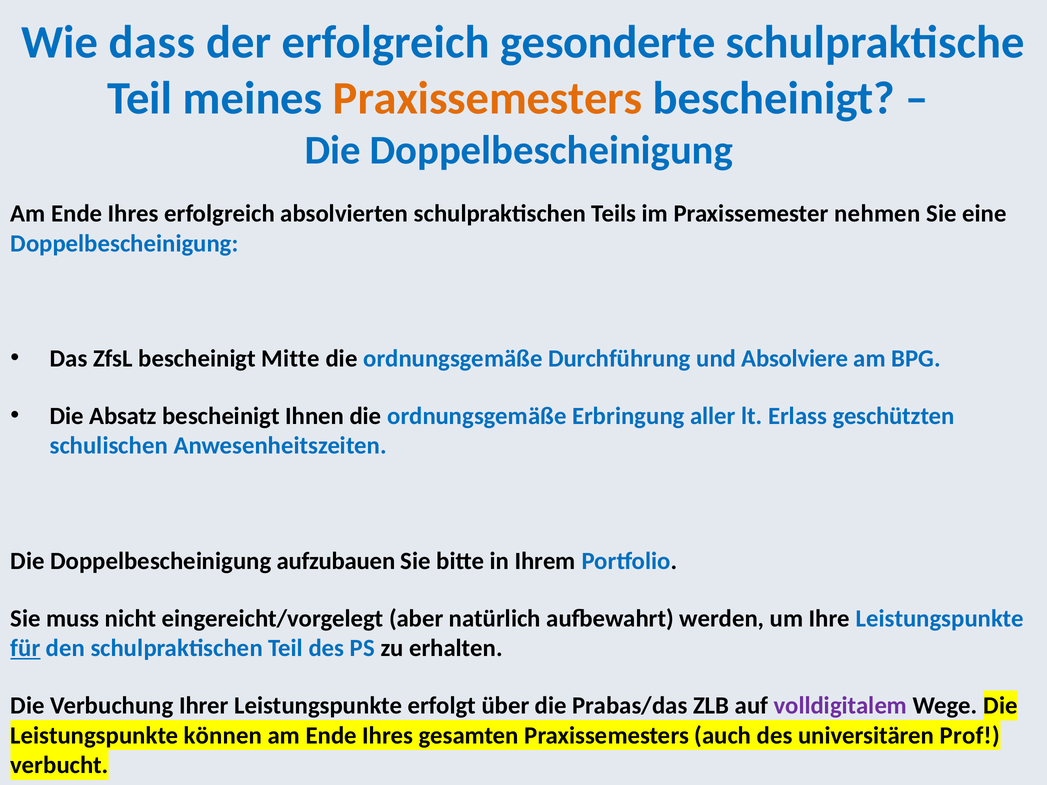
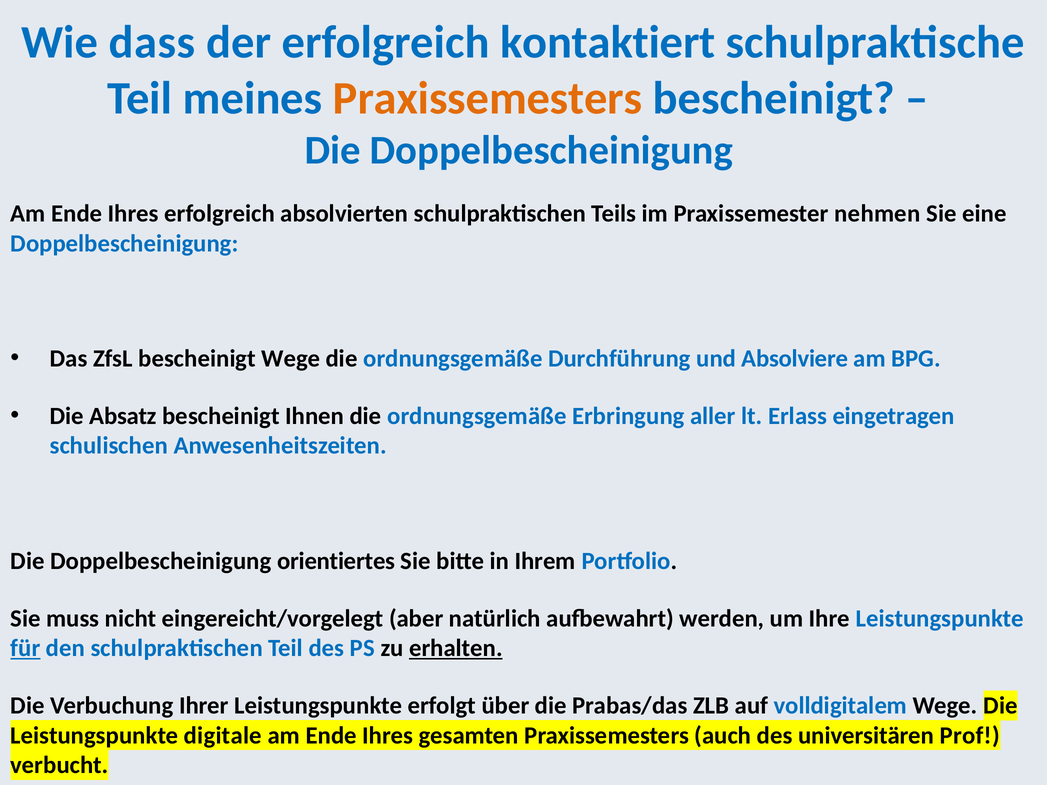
gesonderte: gesonderte -> kontaktiert
bescheinigt Mitte: Mitte -> Wege
geschützten: geschützten -> eingetragen
aufzubauen: aufzubauen -> orientiertes
erhalten underline: none -> present
volldigitalem colour: purple -> blue
können: können -> digitale
